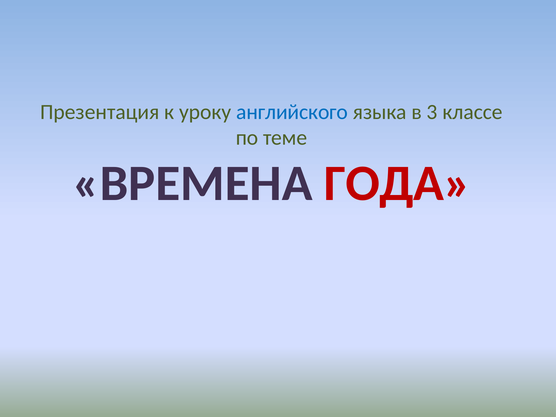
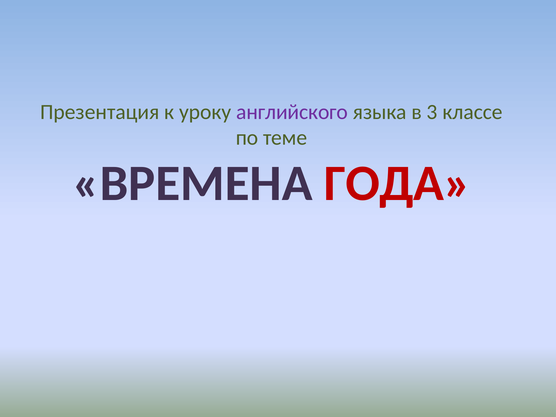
английского colour: blue -> purple
